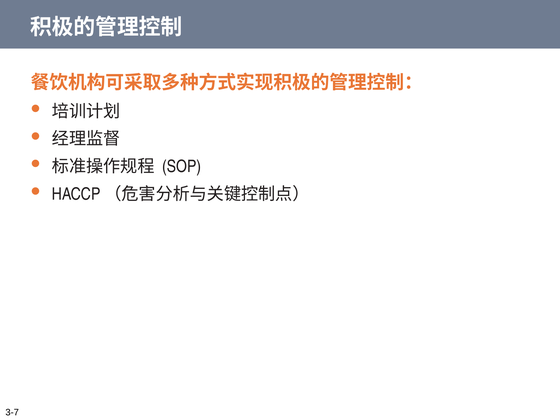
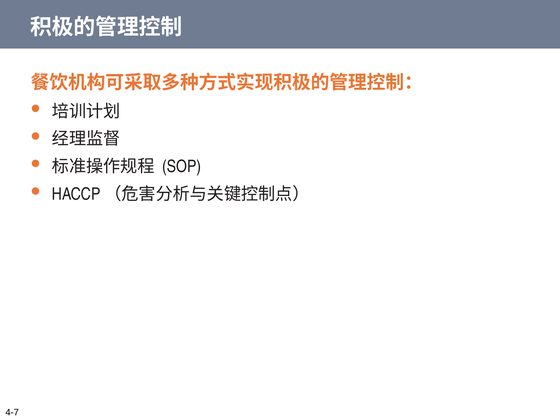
3-7: 3-7 -> 4-7
